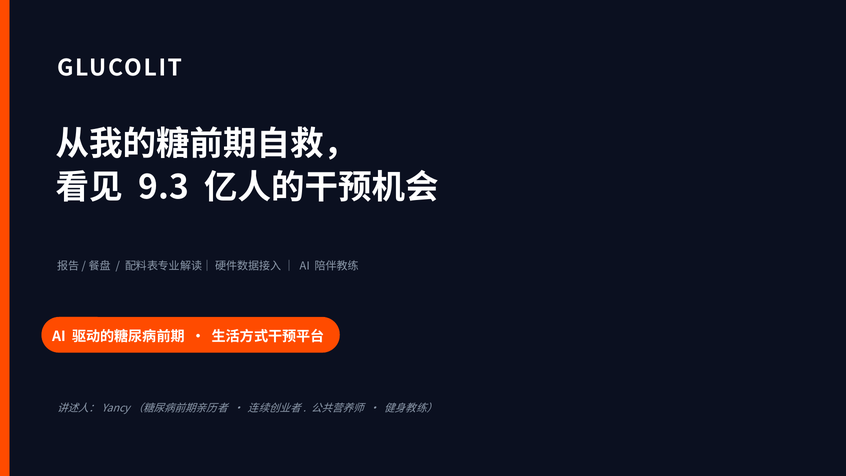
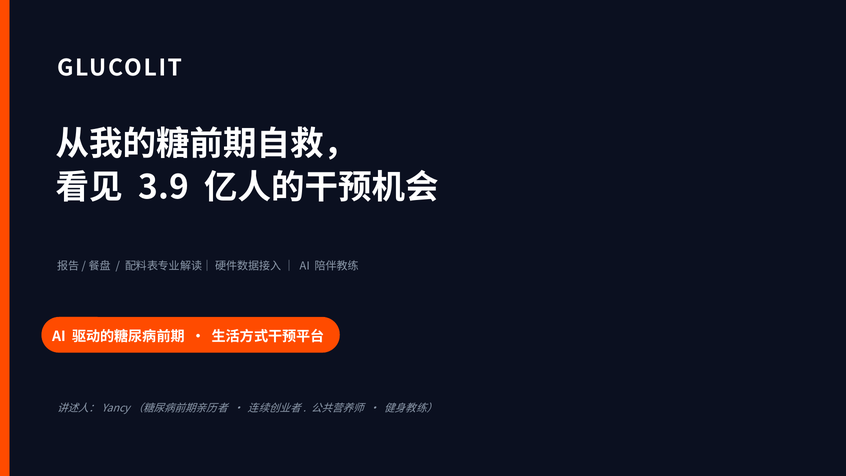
9.3: 9.3 -> 3.9
